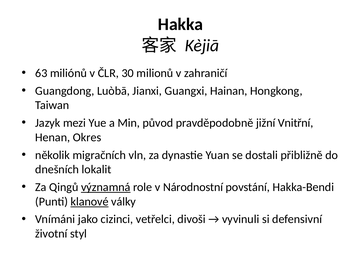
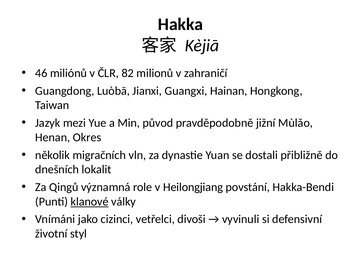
63: 63 -> 46
30: 30 -> 82
Vnitřní: Vnitřní -> Mùlǎo
významná underline: present -> none
Národnostní: Národnostní -> Heilongjiang
